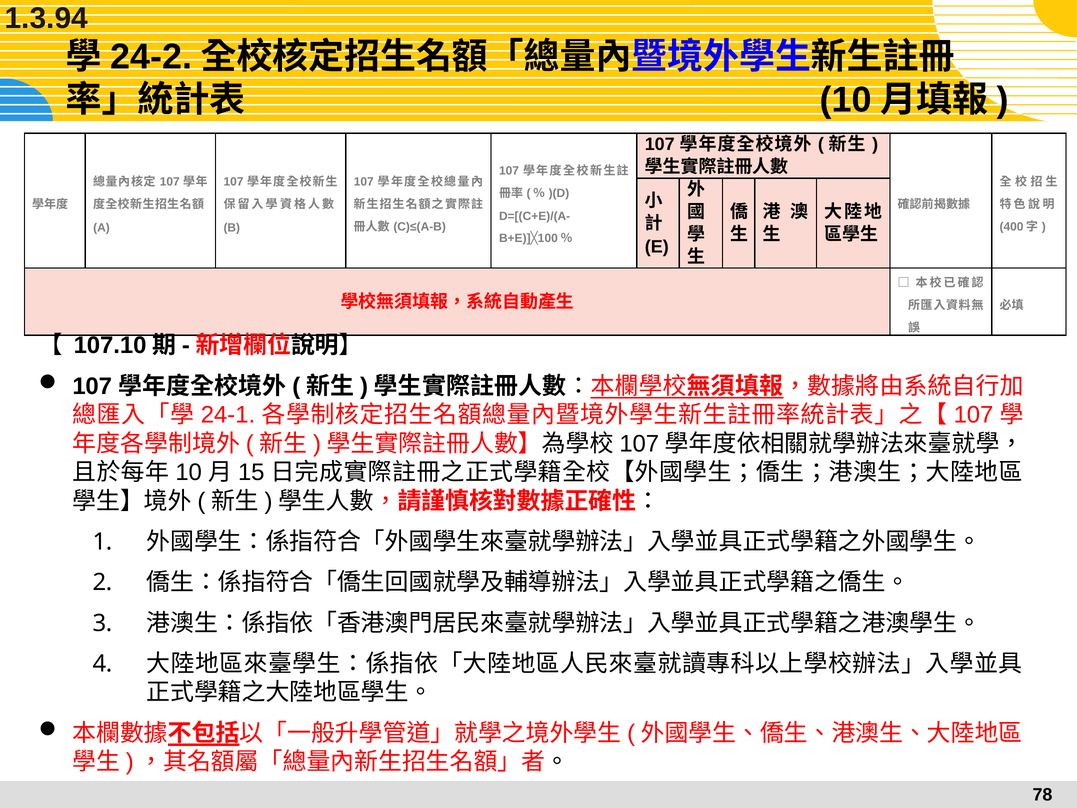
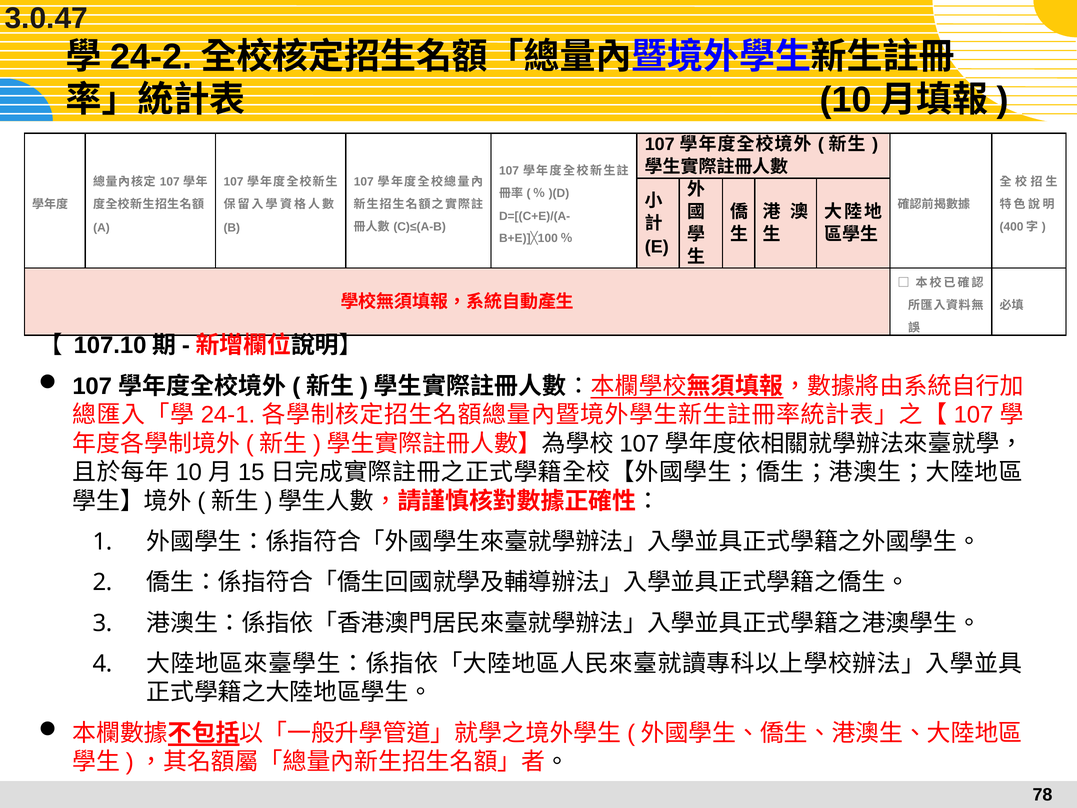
1.3.94: 1.3.94 -> 3.0.47
